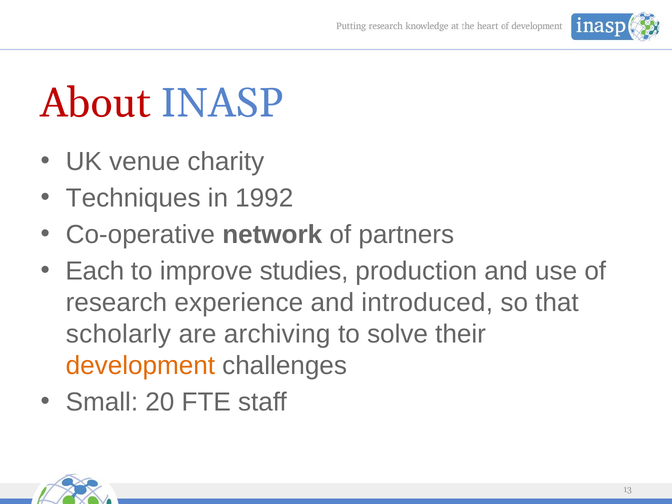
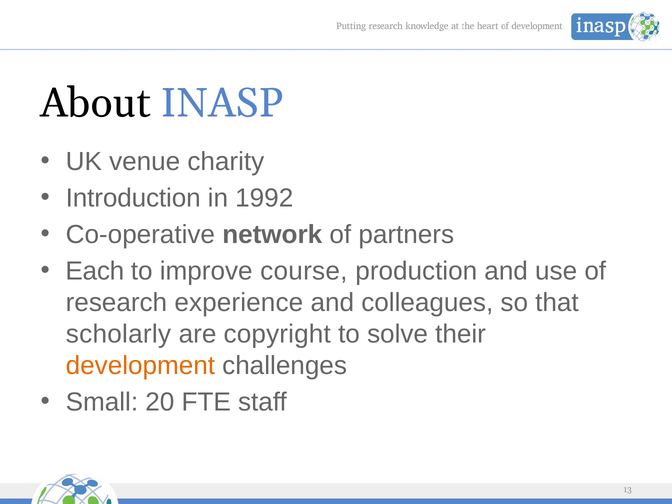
About colour: red -> black
Techniques: Techniques -> Introduction
studies: studies -> course
introduced: introduced -> colleagues
archiving: archiving -> copyright
